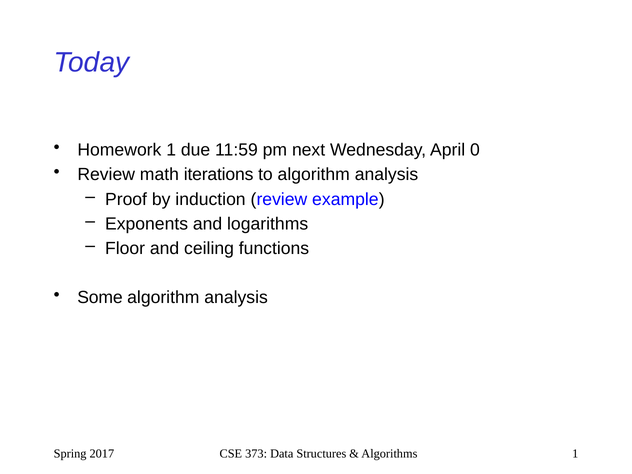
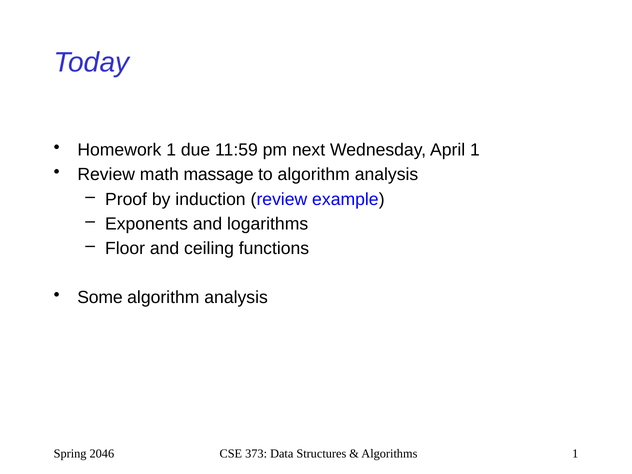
April 0: 0 -> 1
iterations: iterations -> massage
2017: 2017 -> 2046
